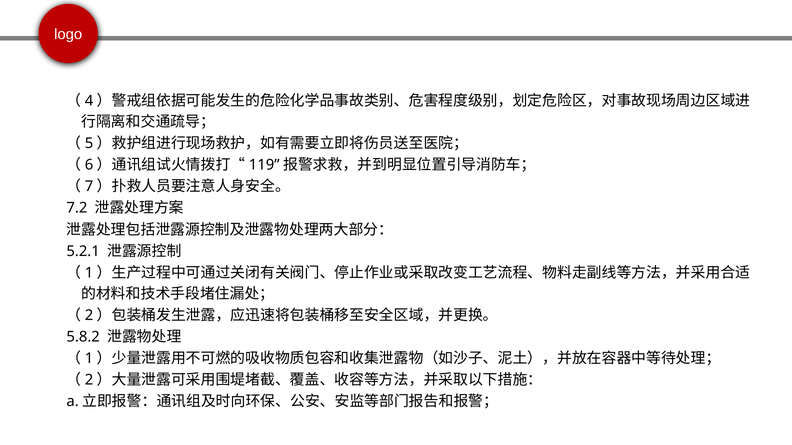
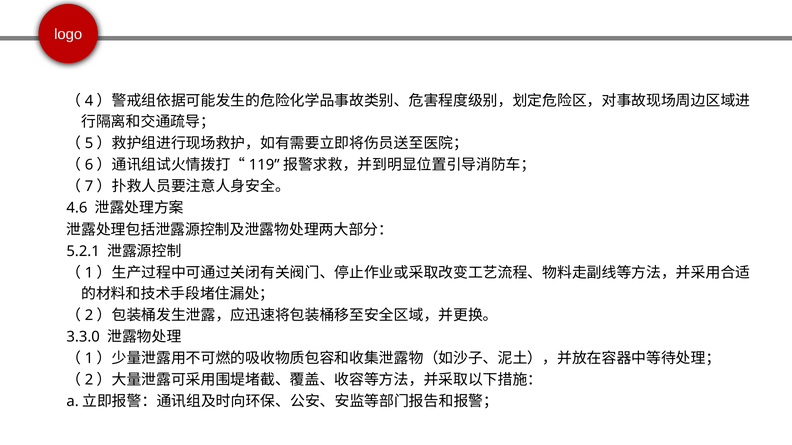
7.2: 7.2 -> 4.6
5.8.2: 5.8.2 -> 3.3.0
